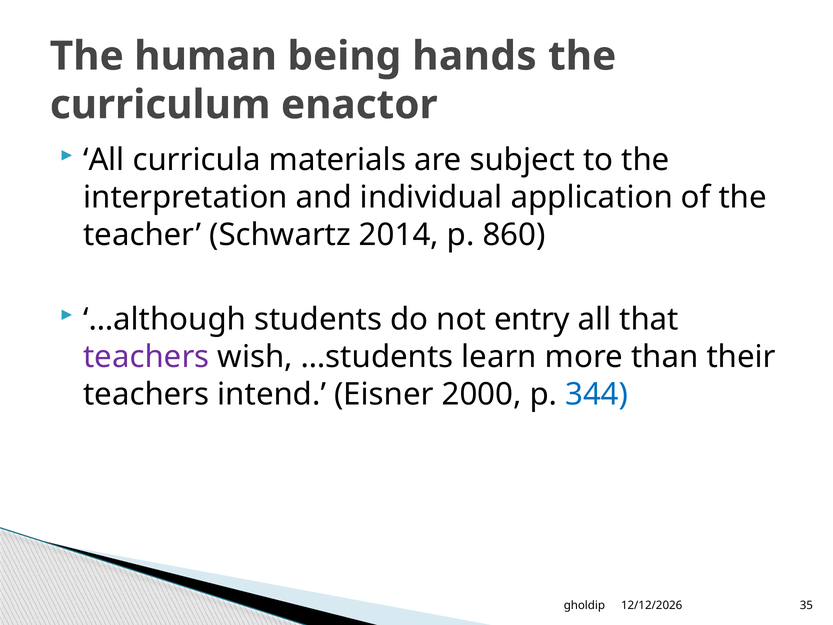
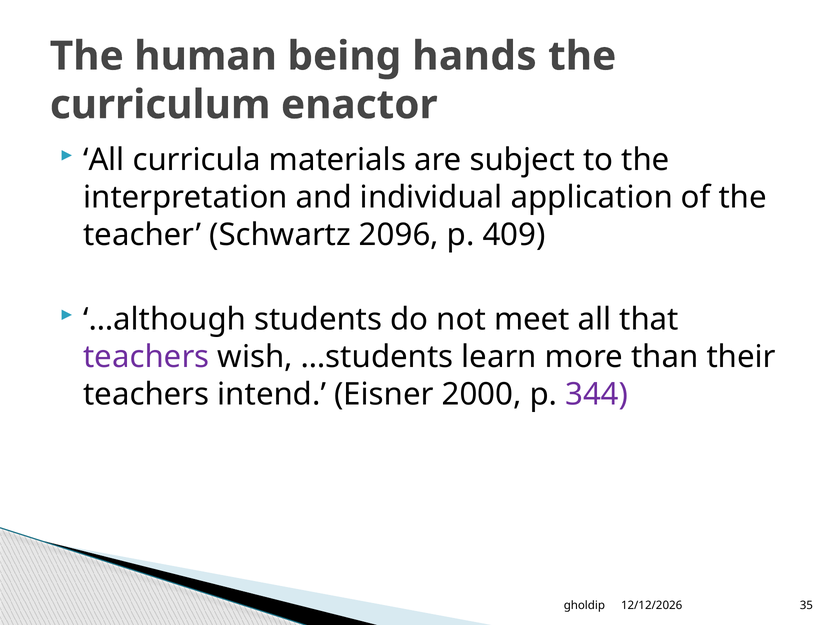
2014: 2014 -> 2096
860: 860 -> 409
entry: entry -> meet
344 colour: blue -> purple
